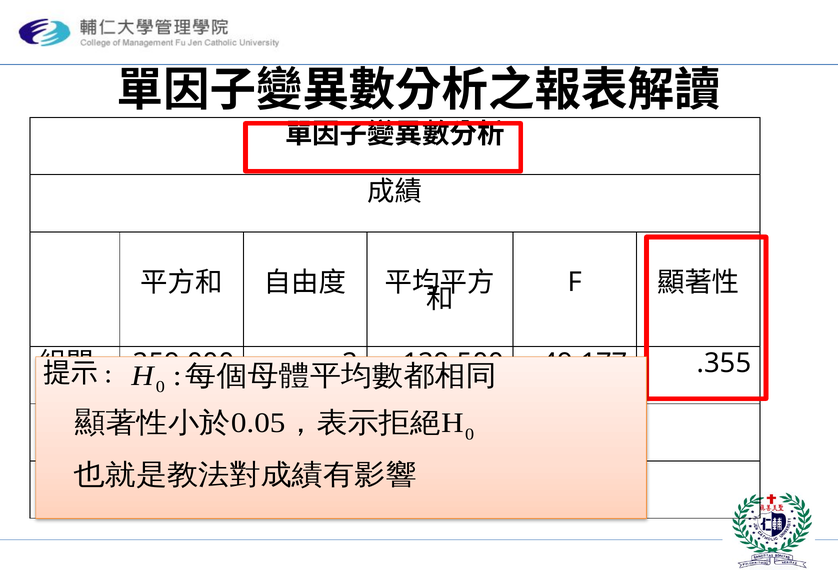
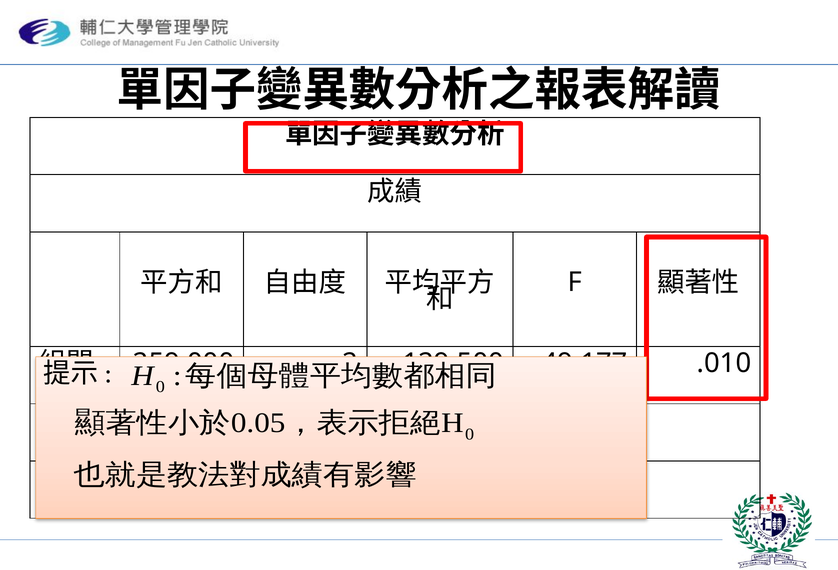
.355: .355 -> .010
